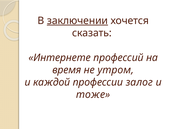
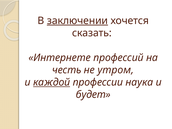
время: время -> честь
каждой underline: none -> present
залог: залог -> наука
тоже: тоже -> будет
